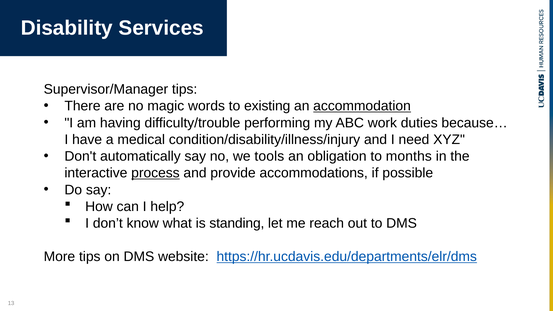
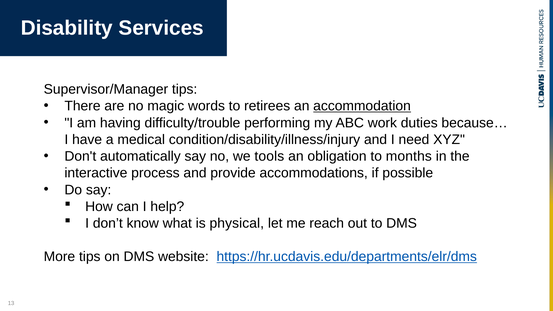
existing: existing -> retirees
process underline: present -> none
standing: standing -> physical
